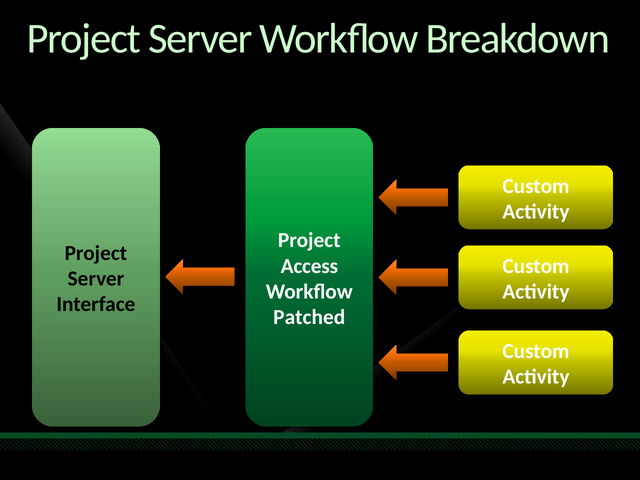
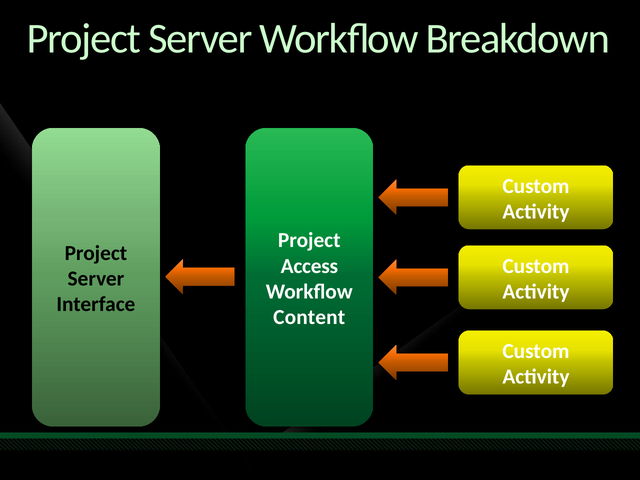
Patched: Patched -> Content
